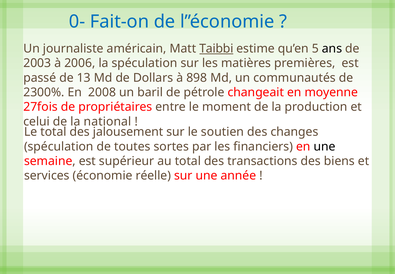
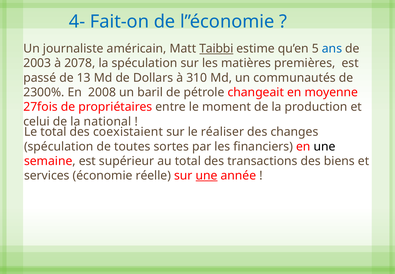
0-: 0- -> 4-
ans colour: black -> blue
2006: 2006 -> 2078
898: 898 -> 310
jalousement: jalousement -> coexistaient
soutien: soutien -> réaliser
une at (207, 175) underline: none -> present
